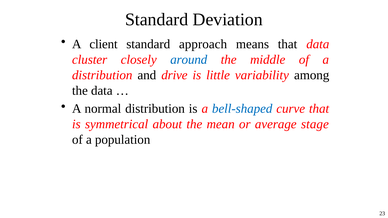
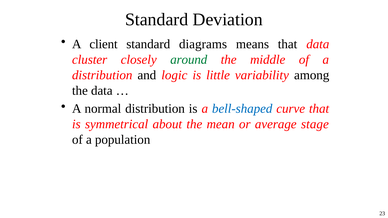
approach: approach -> diagrams
around colour: blue -> green
drive: drive -> logic
